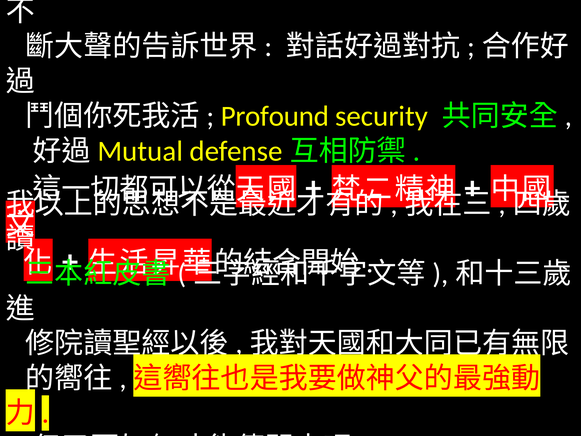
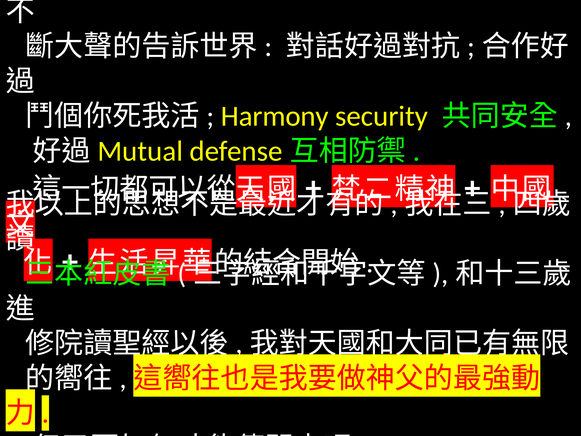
Profound: Profound -> Harmony
